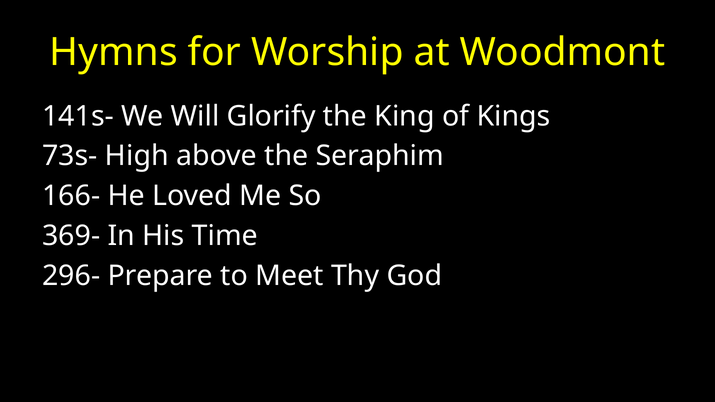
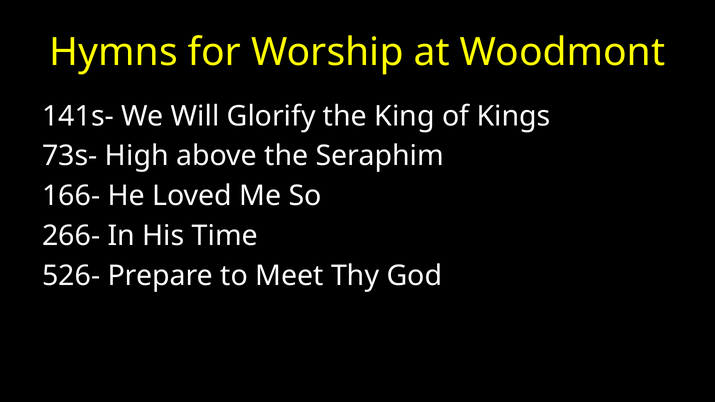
369-: 369- -> 266-
296-: 296- -> 526-
